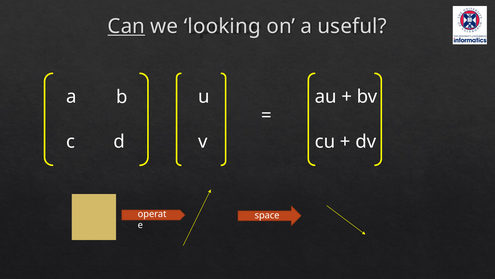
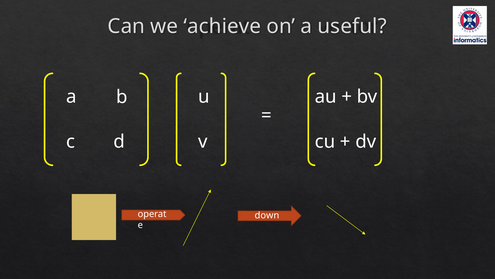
Can underline: present -> none
looking: looking -> achieve
space: space -> down
